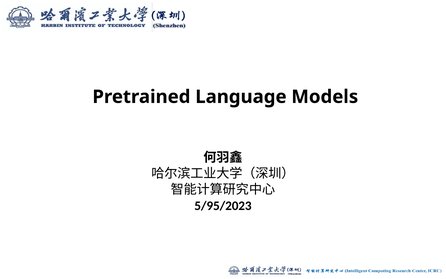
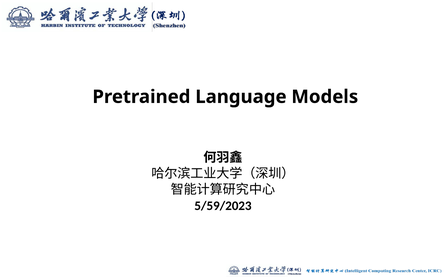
5/95/2023: 5/95/2023 -> 5/59/2023
